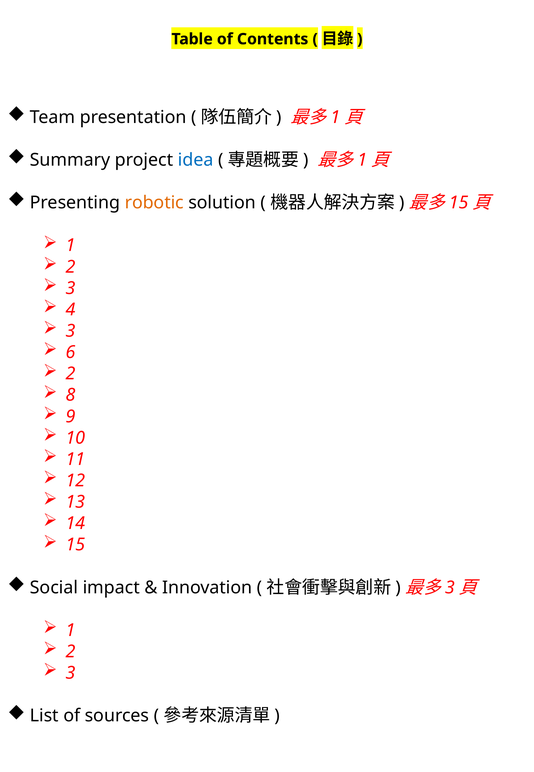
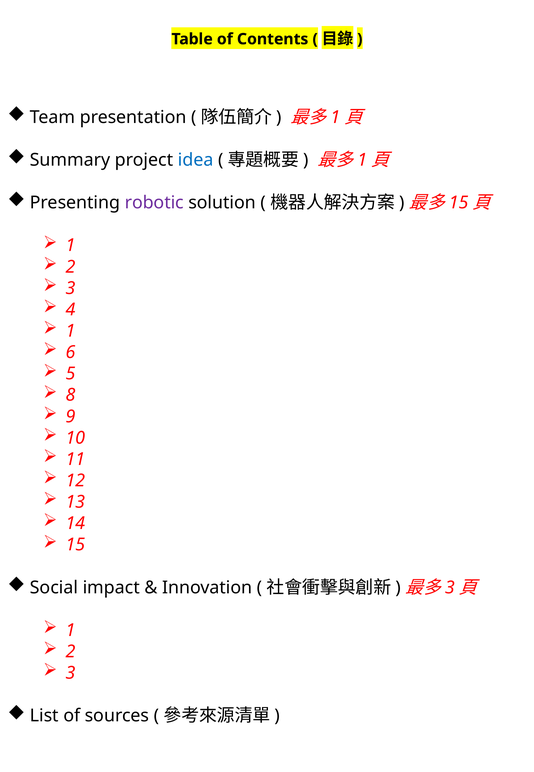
robotic colour: orange -> purple
3 at (70, 331): 3 -> 1
2 at (70, 373): 2 -> 5
